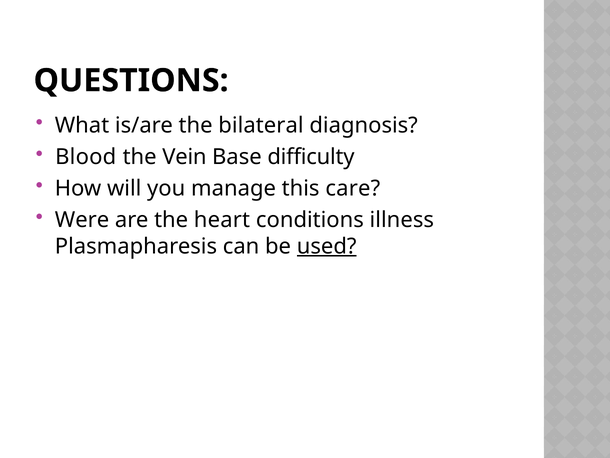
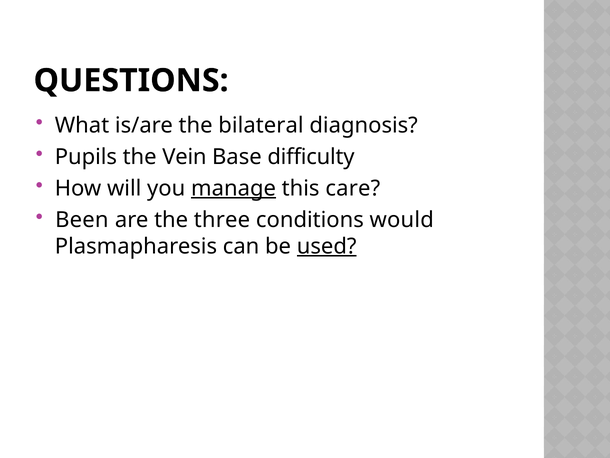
Blood: Blood -> Pupils
manage underline: none -> present
Were: Were -> Been
heart: heart -> three
illness: illness -> would
